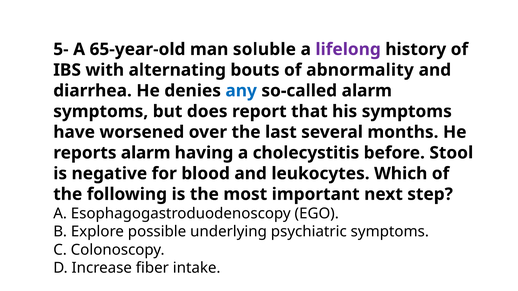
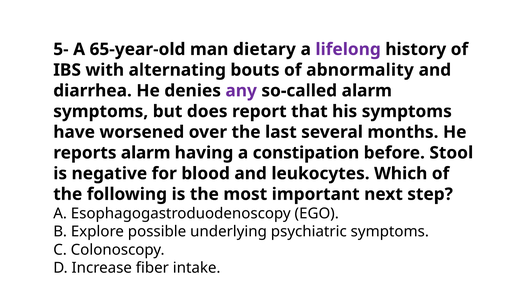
soluble: soluble -> dietary
any colour: blue -> purple
cholecystitis: cholecystitis -> constipation
